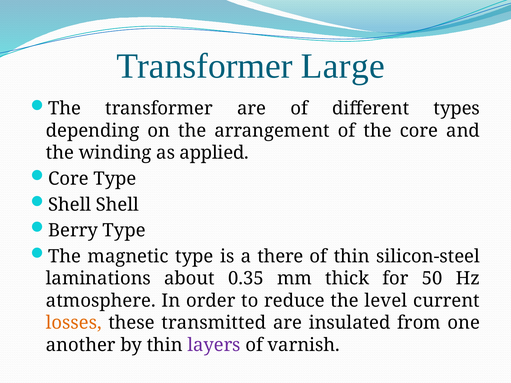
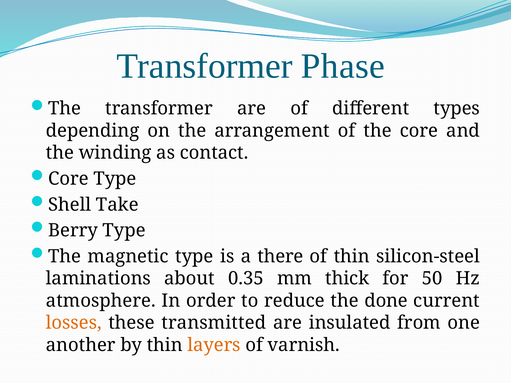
Large: Large -> Phase
applied: applied -> contact
Shell Shell: Shell -> Take
level: level -> done
layers colour: purple -> orange
